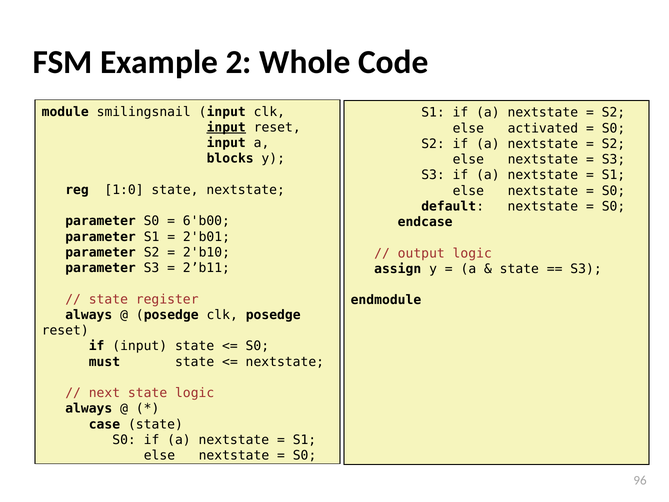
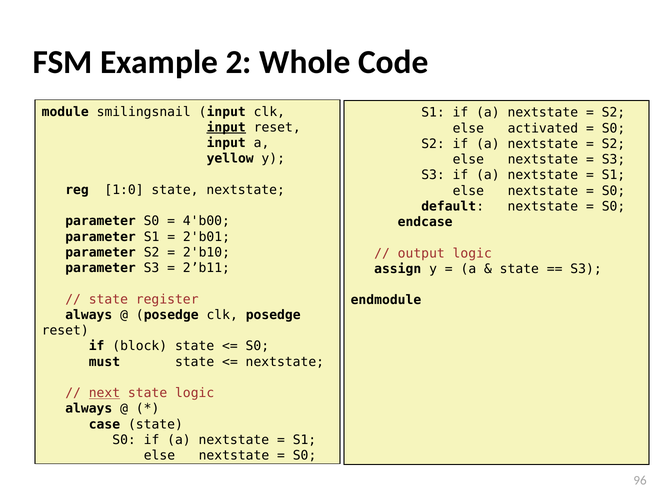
blocks: blocks -> yellow
6'b00: 6'b00 -> 4'b00
if input: input -> block
next underline: none -> present
